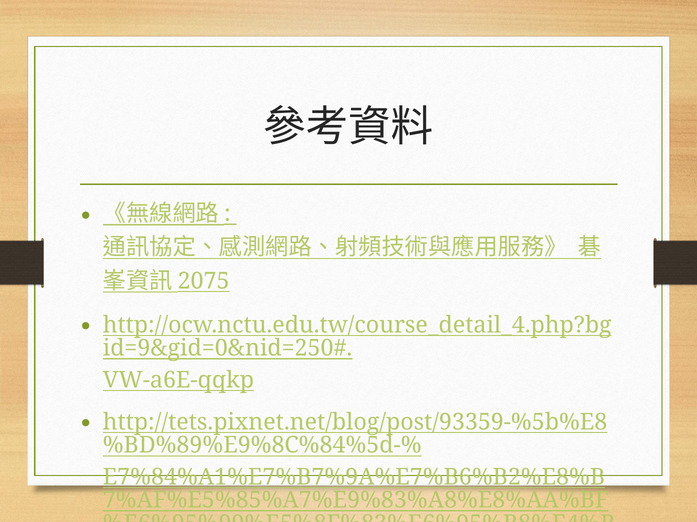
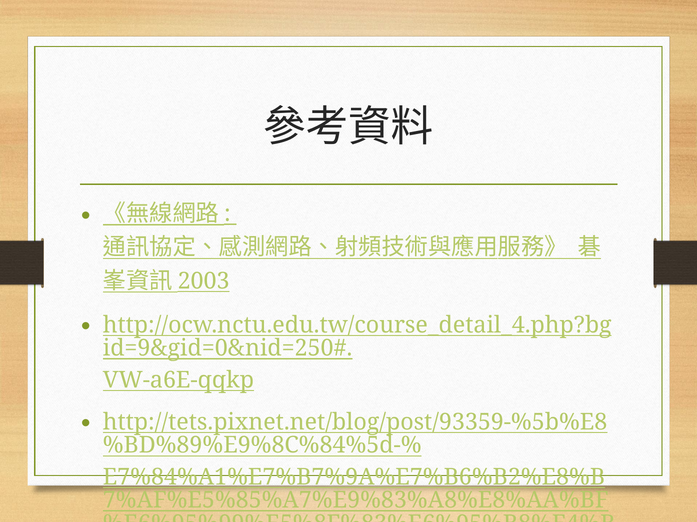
2075: 2075 -> 2003
